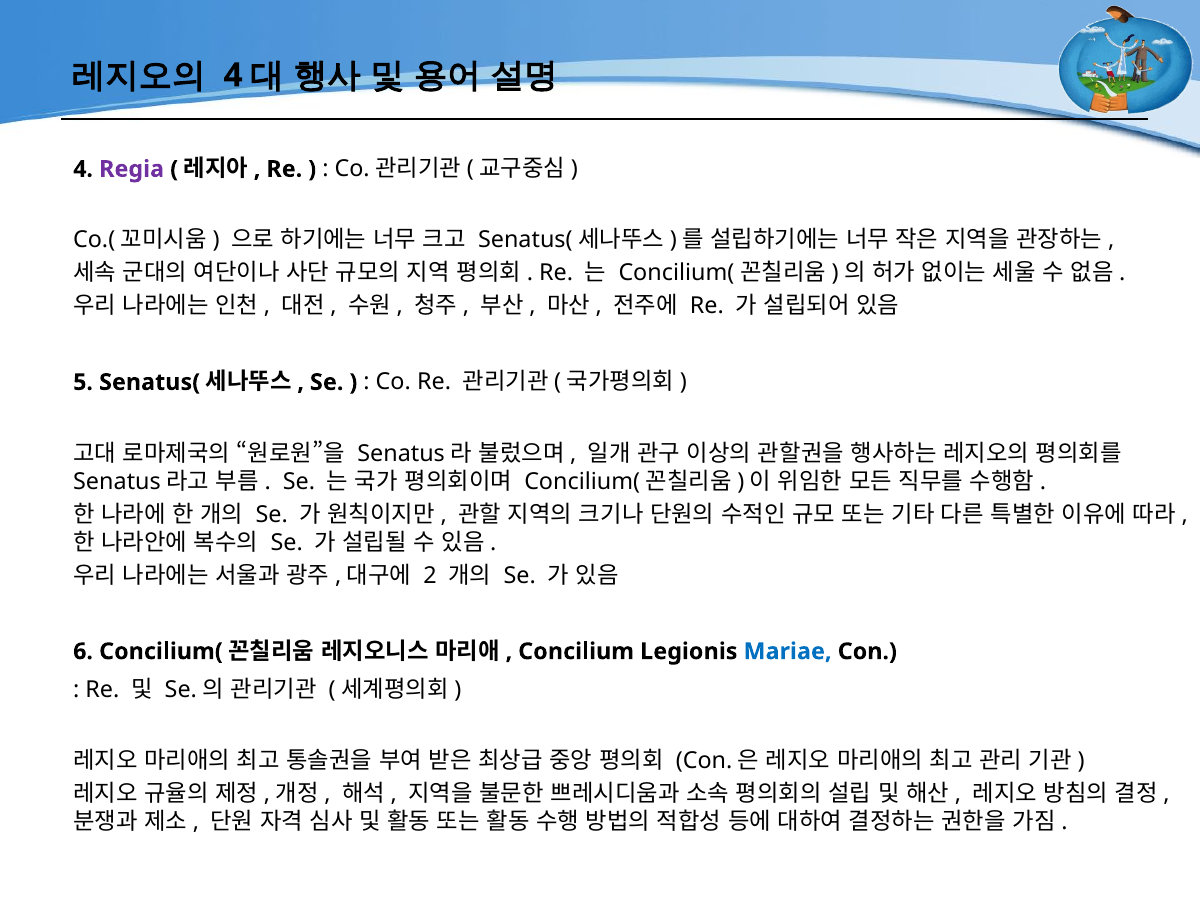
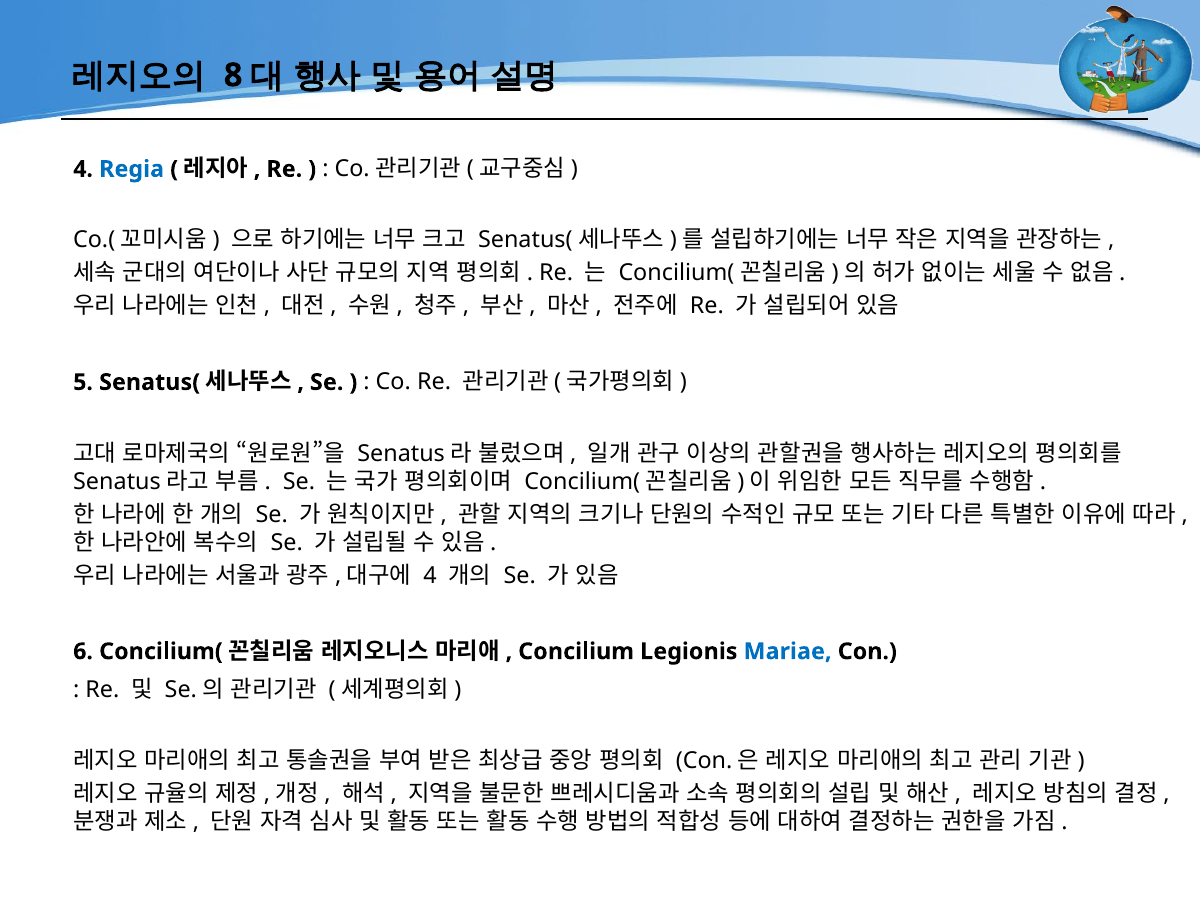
4 at (233, 75): 4 -> 8
Regia colour: purple -> blue
2 at (430, 575): 2 -> 4
